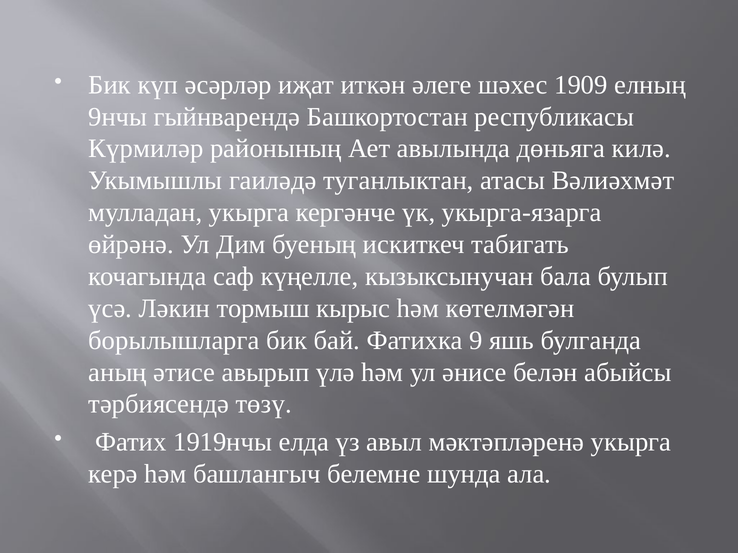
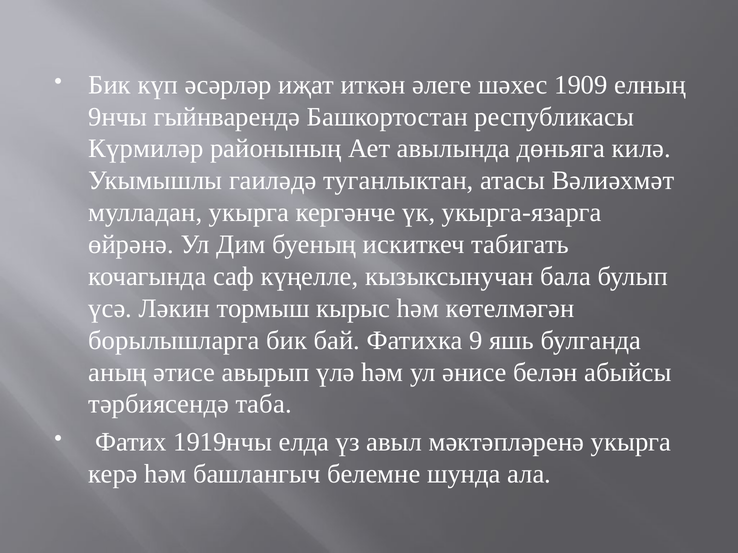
төзү: төзү -> таба
